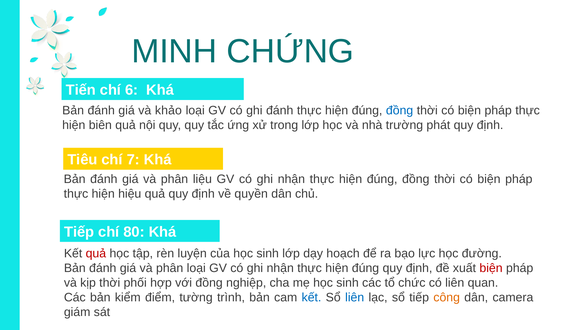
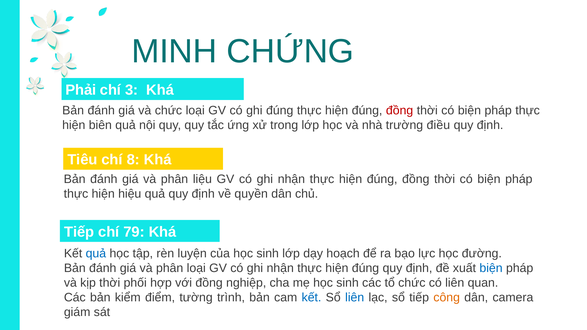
Tiến: Tiến -> Phải
6: 6 -> 3
và khảo: khảo -> chức
ghi đánh: đánh -> đúng
đồng at (400, 110) colour: blue -> red
phát: phát -> điều
7: 7 -> 8
80: 80 -> 79
quả at (96, 254) colour: red -> blue
biện at (491, 268) colour: red -> blue
